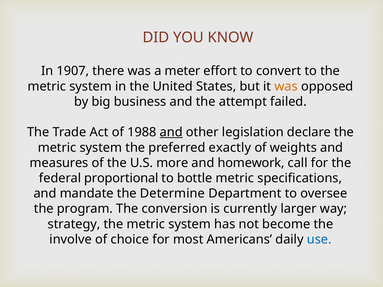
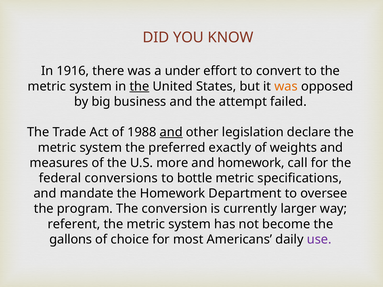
1907: 1907 -> 1916
meter: meter -> under
the at (139, 86) underline: none -> present
proportional: proportional -> conversions
the Determine: Determine -> Homework
strategy: strategy -> referent
involve: involve -> gallons
use colour: blue -> purple
